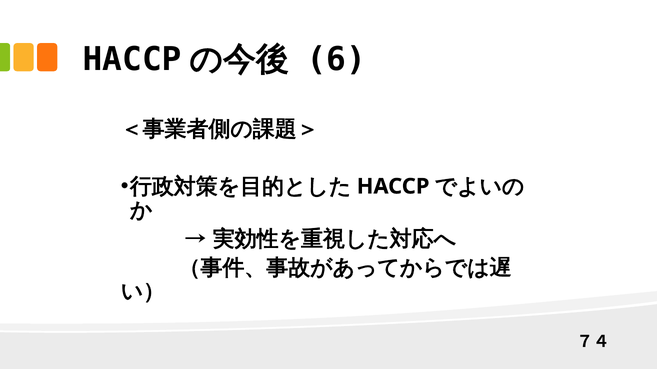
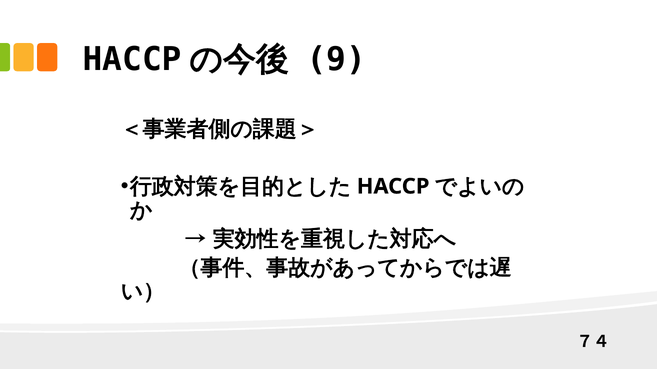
6: 6 -> 9
